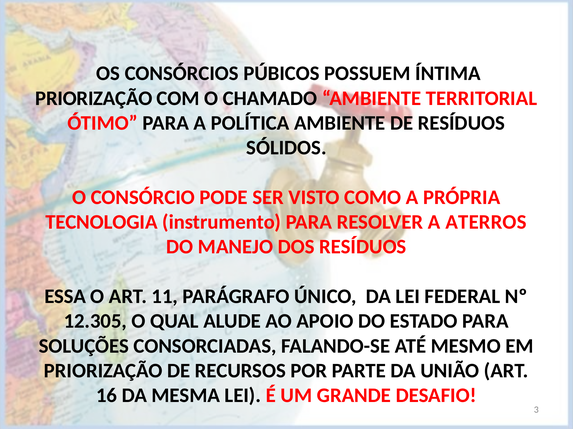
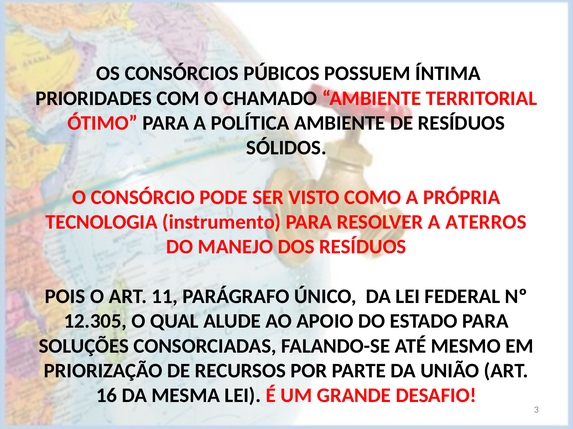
PRIORIZAÇÃO at (94, 98): PRIORIZAÇÃO -> PRIORIDADES
ESSA: ESSA -> POIS
